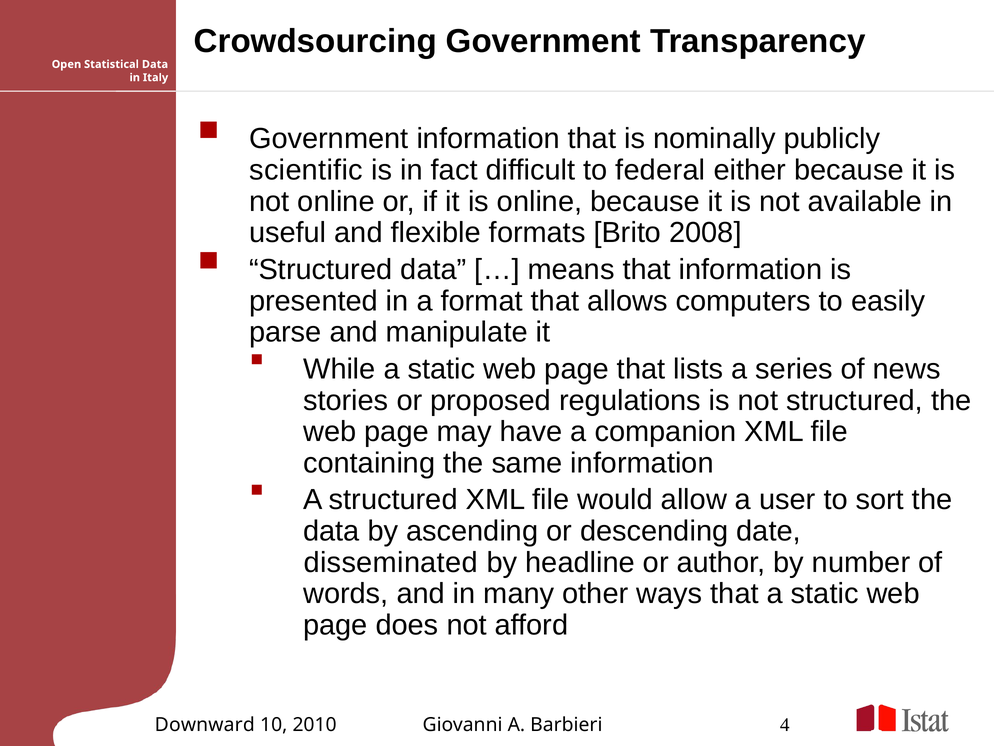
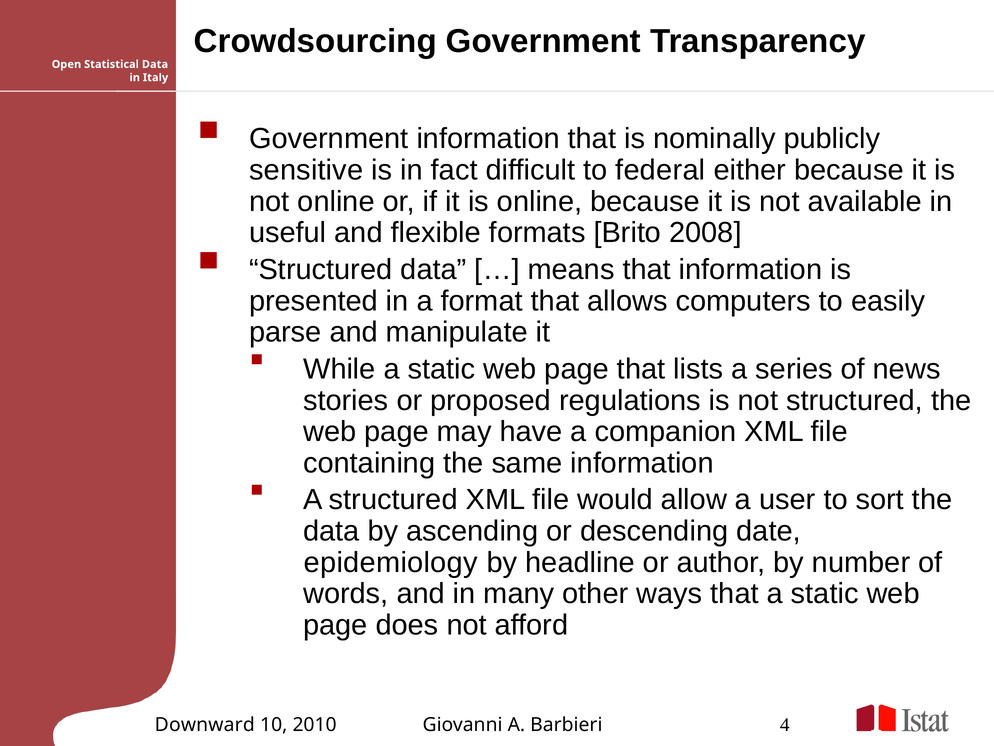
scientific: scientific -> sensitive
disseminated: disseminated -> epidemiology
